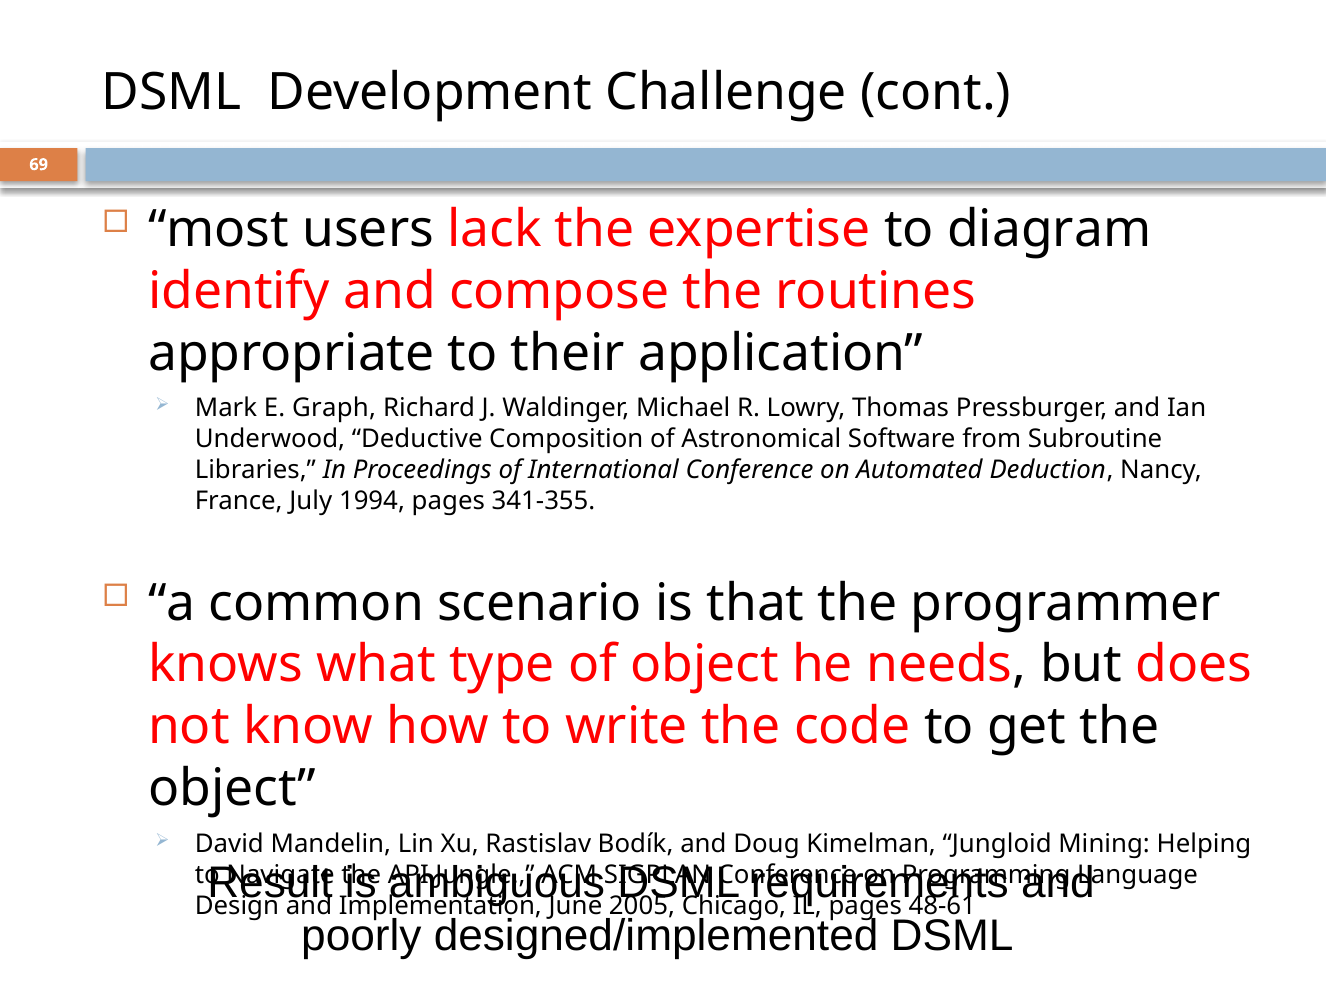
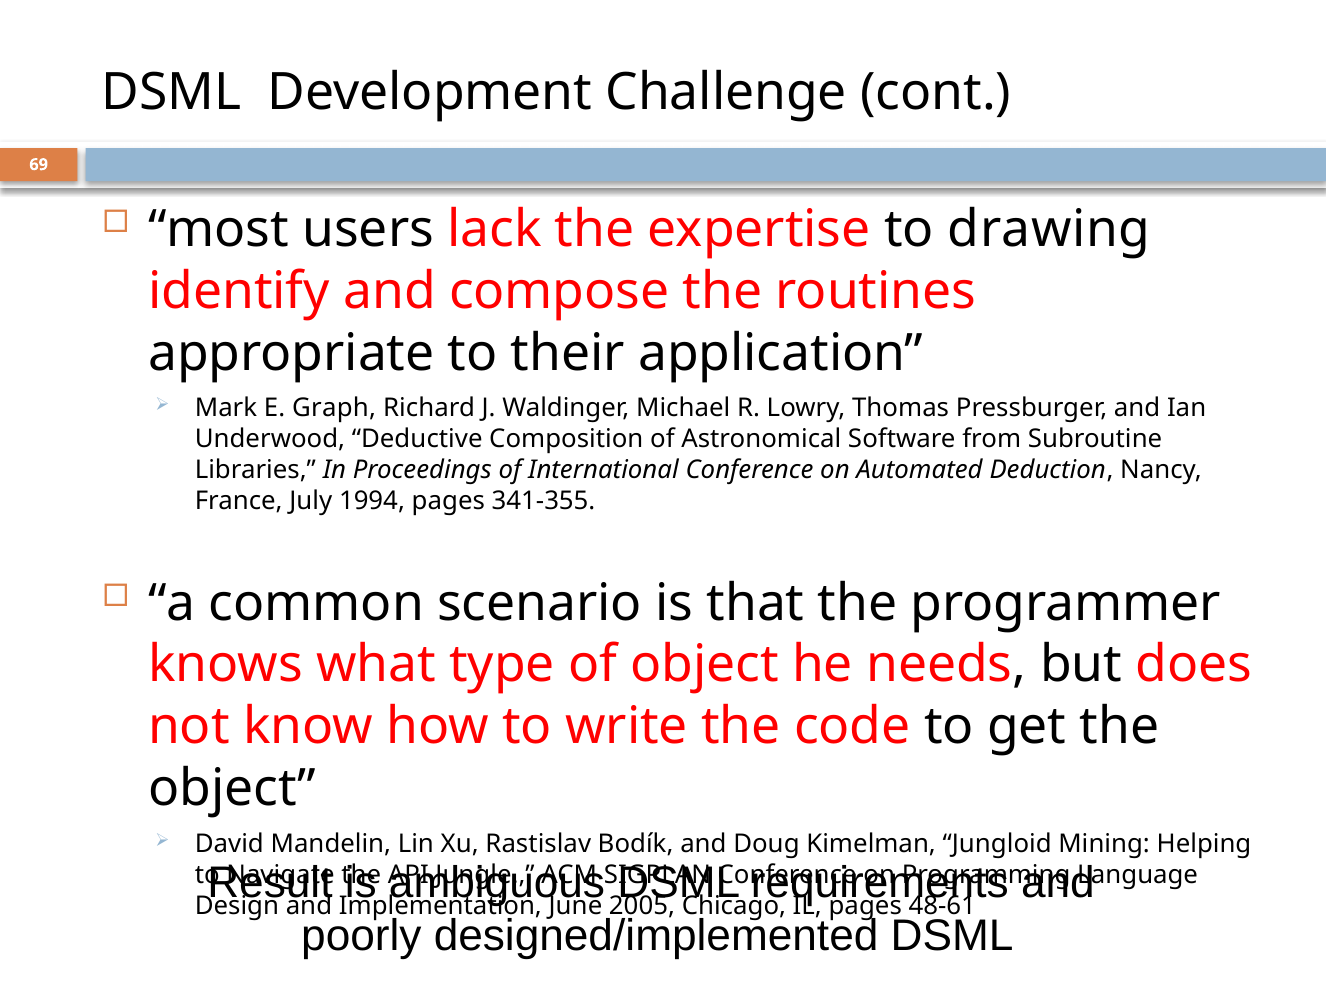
diagram: diagram -> drawing
